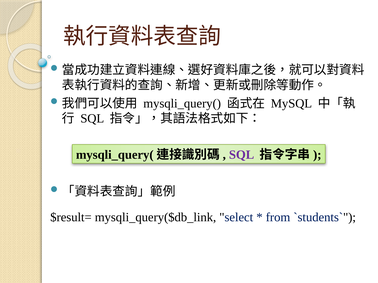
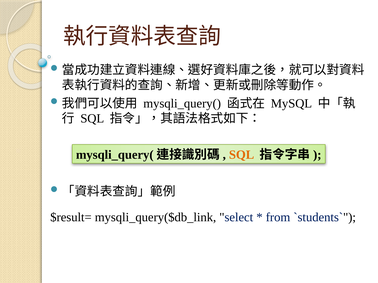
SQL at (242, 155) colour: purple -> orange
